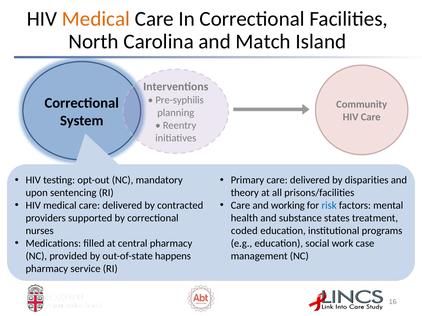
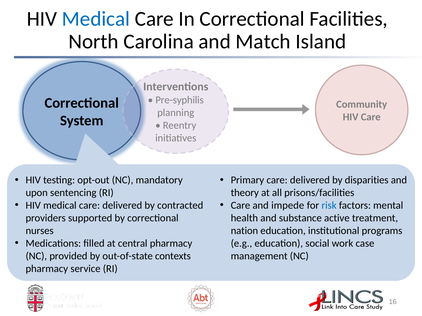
Medical at (96, 19) colour: orange -> blue
working: working -> impede
states: states -> active
coded: coded -> nation
happens: happens -> contexts
